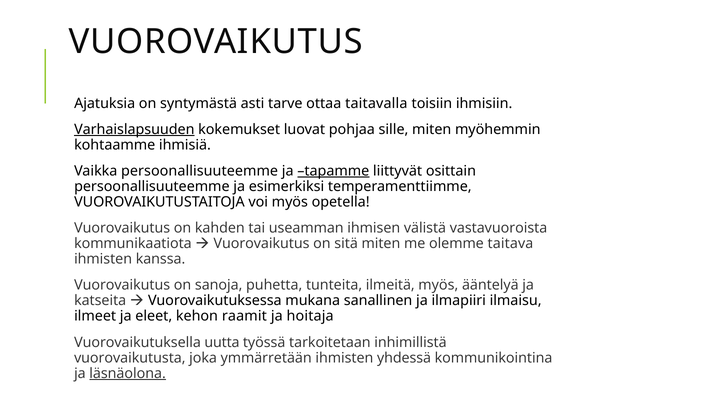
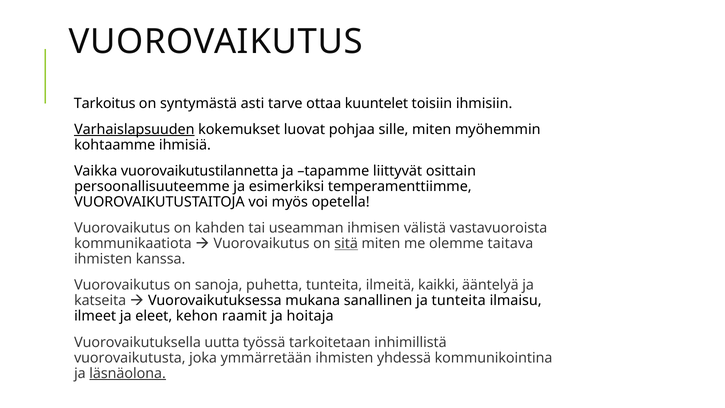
Ajatuksia: Ajatuksia -> Tarkoitus
taitavalla: taitavalla -> kuuntelet
Vaikka persoonallisuuteemme: persoonallisuuteemme -> vuorovaikutustilannetta
tapamme underline: present -> none
sitä underline: none -> present
ilmeitä myös: myös -> kaikki
ja ilmapiiri: ilmapiiri -> tunteita
